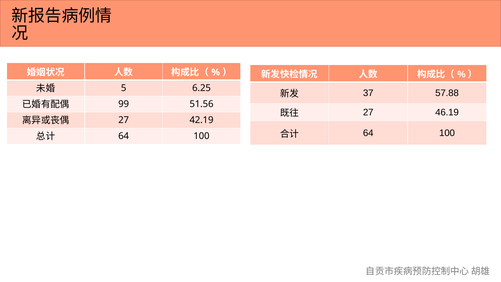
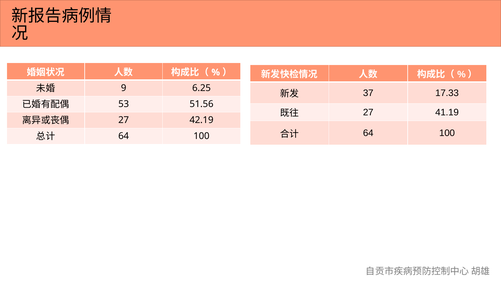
5: 5 -> 9
57.88: 57.88 -> 17.33
99: 99 -> 53
46.19: 46.19 -> 41.19
